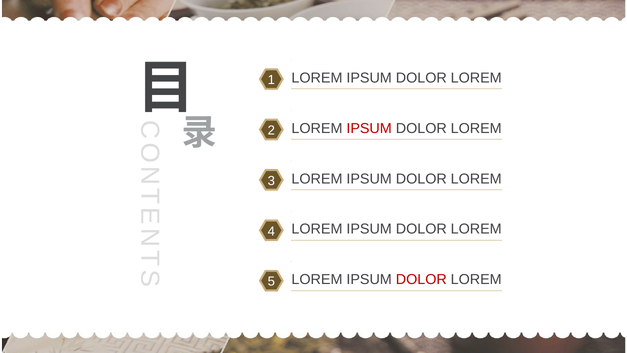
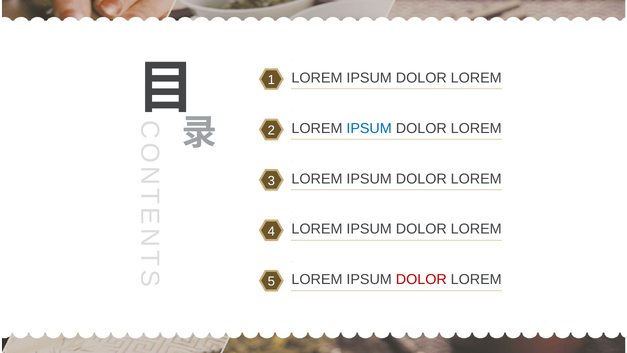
IPSUM at (369, 128) colour: red -> blue
